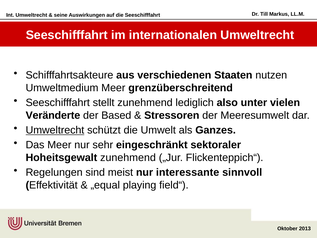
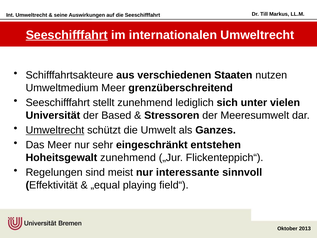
Seeschifffahrt at (67, 35) underline: none -> present
also: also -> sich
Veränderte: Veränderte -> Universität
sektoraler: sektoraler -> entstehen
